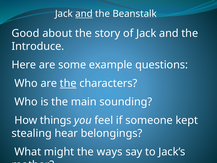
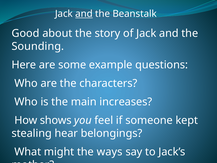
Introduce: Introduce -> Sounding
the at (68, 83) underline: present -> none
sounding: sounding -> increases
things: things -> shows
